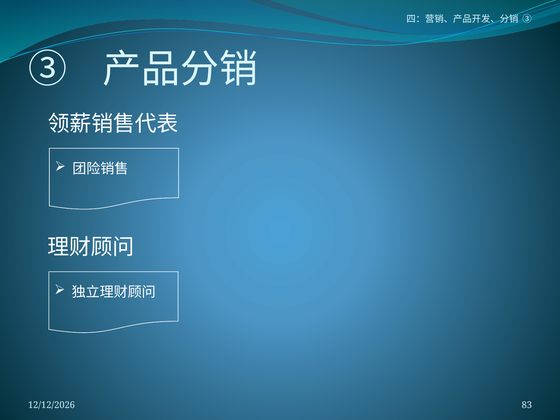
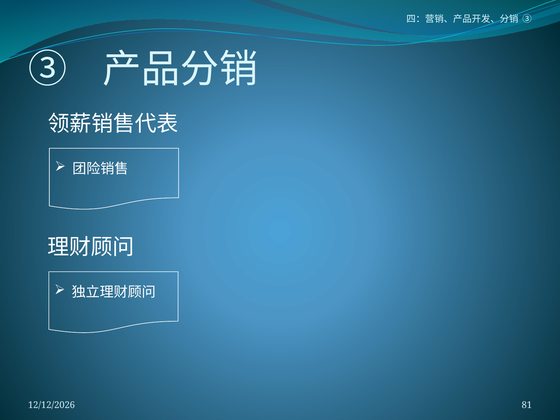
83: 83 -> 81
